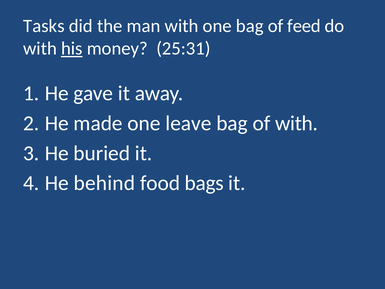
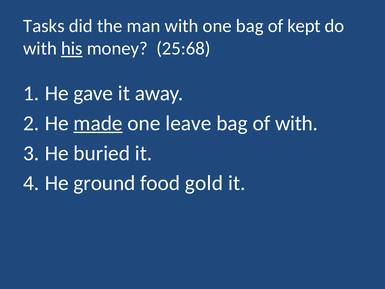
feed: feed -> kept
25:31: 25:31 -> 25:68
made underline: none -> present
behind: behind -> ground
bags: bags -> gold
